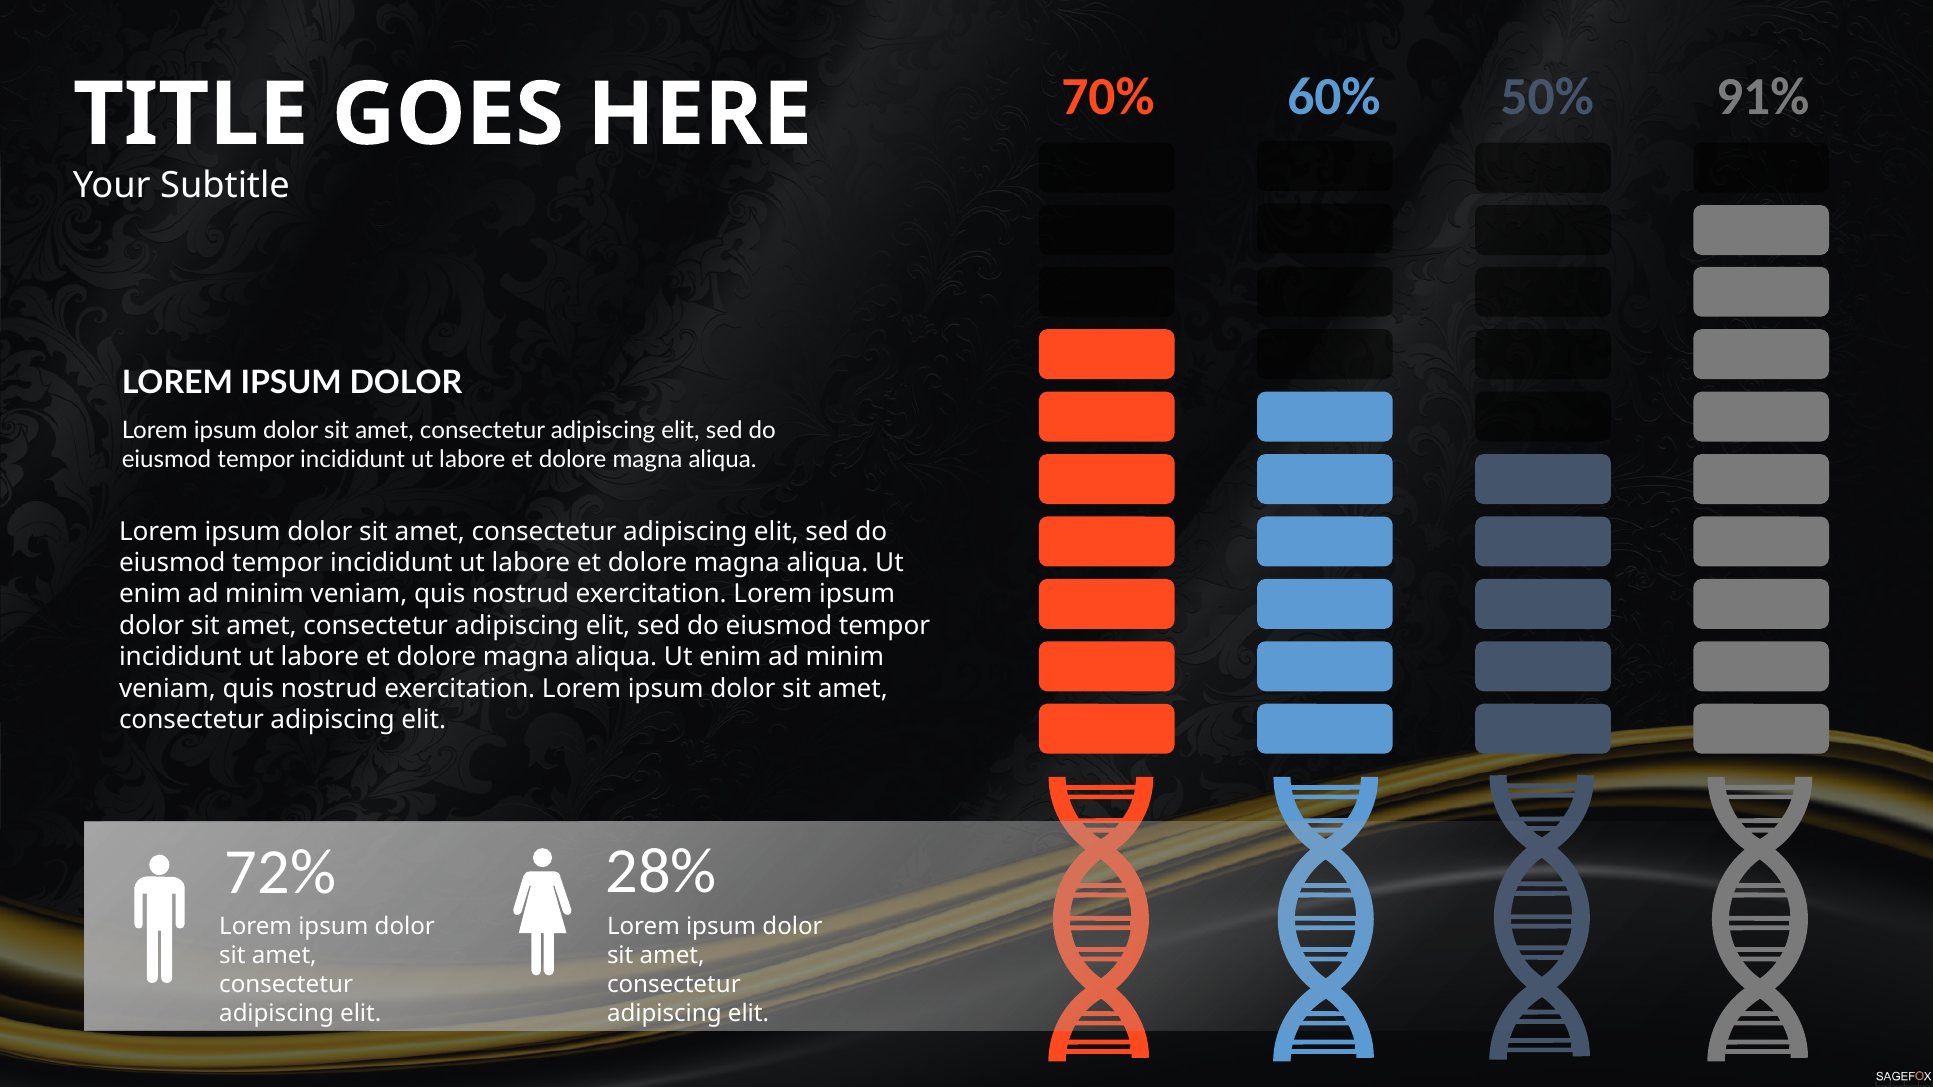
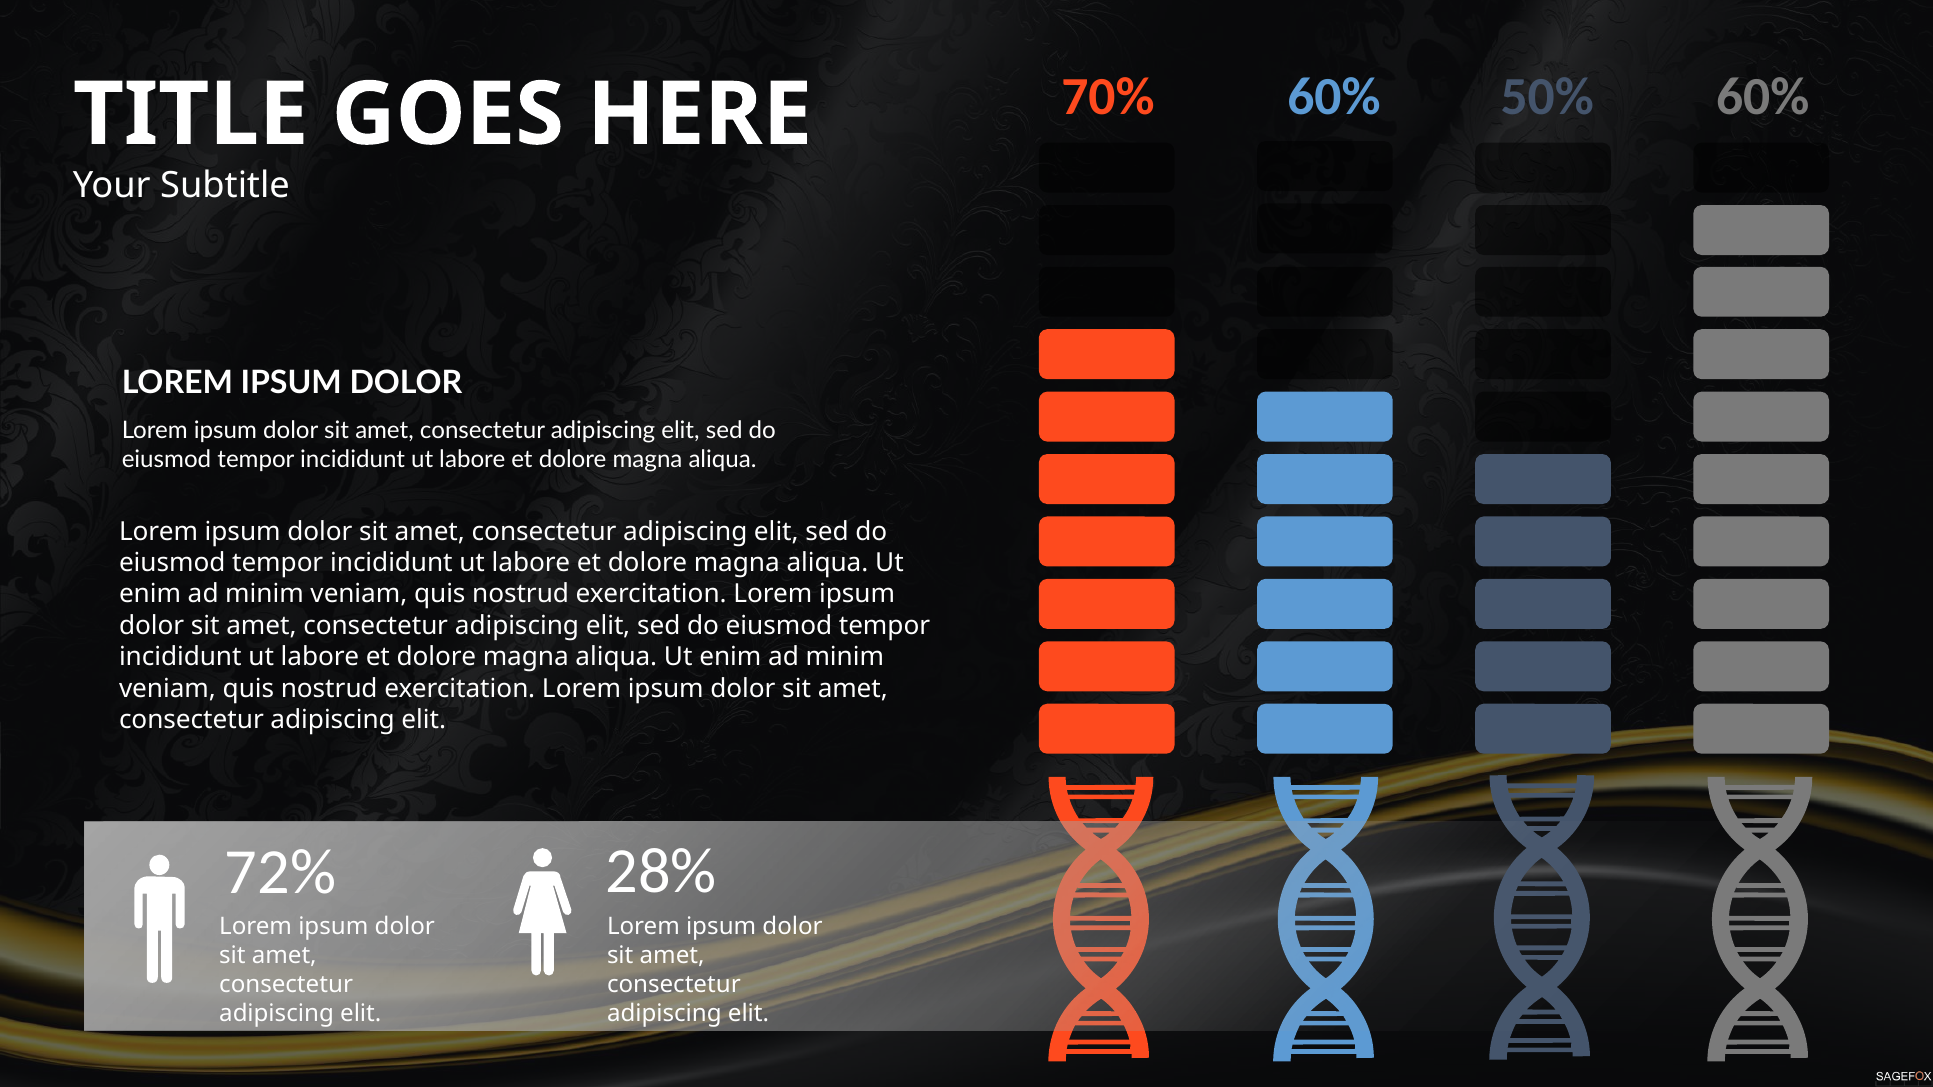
50% 91%: 91% -> 60%
